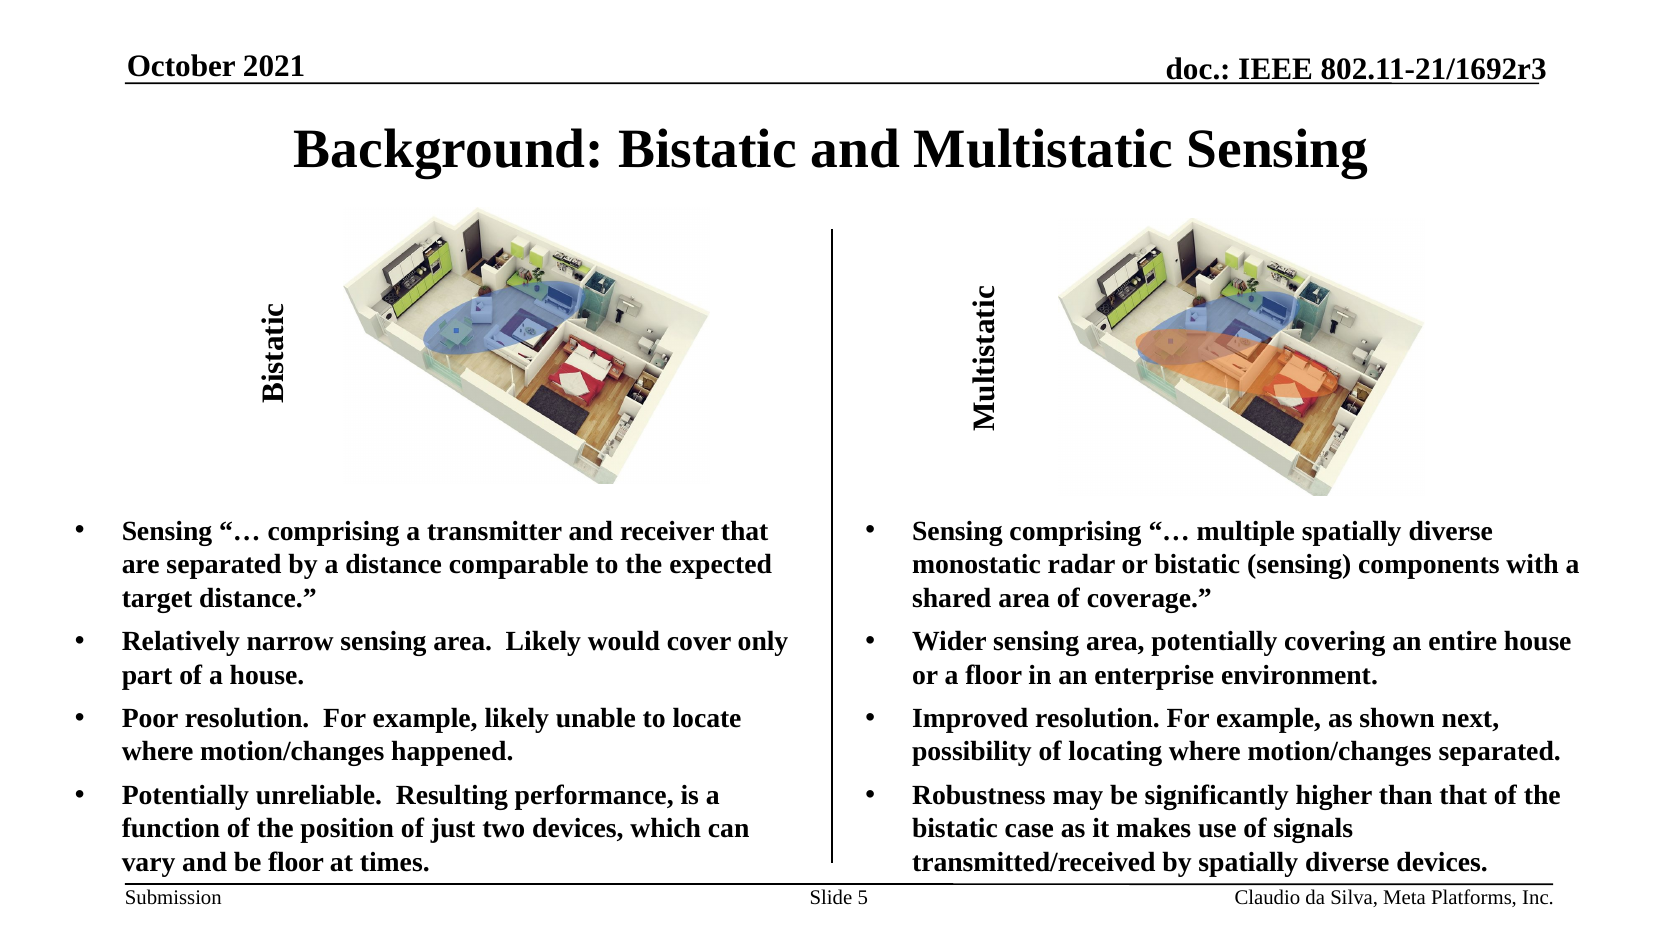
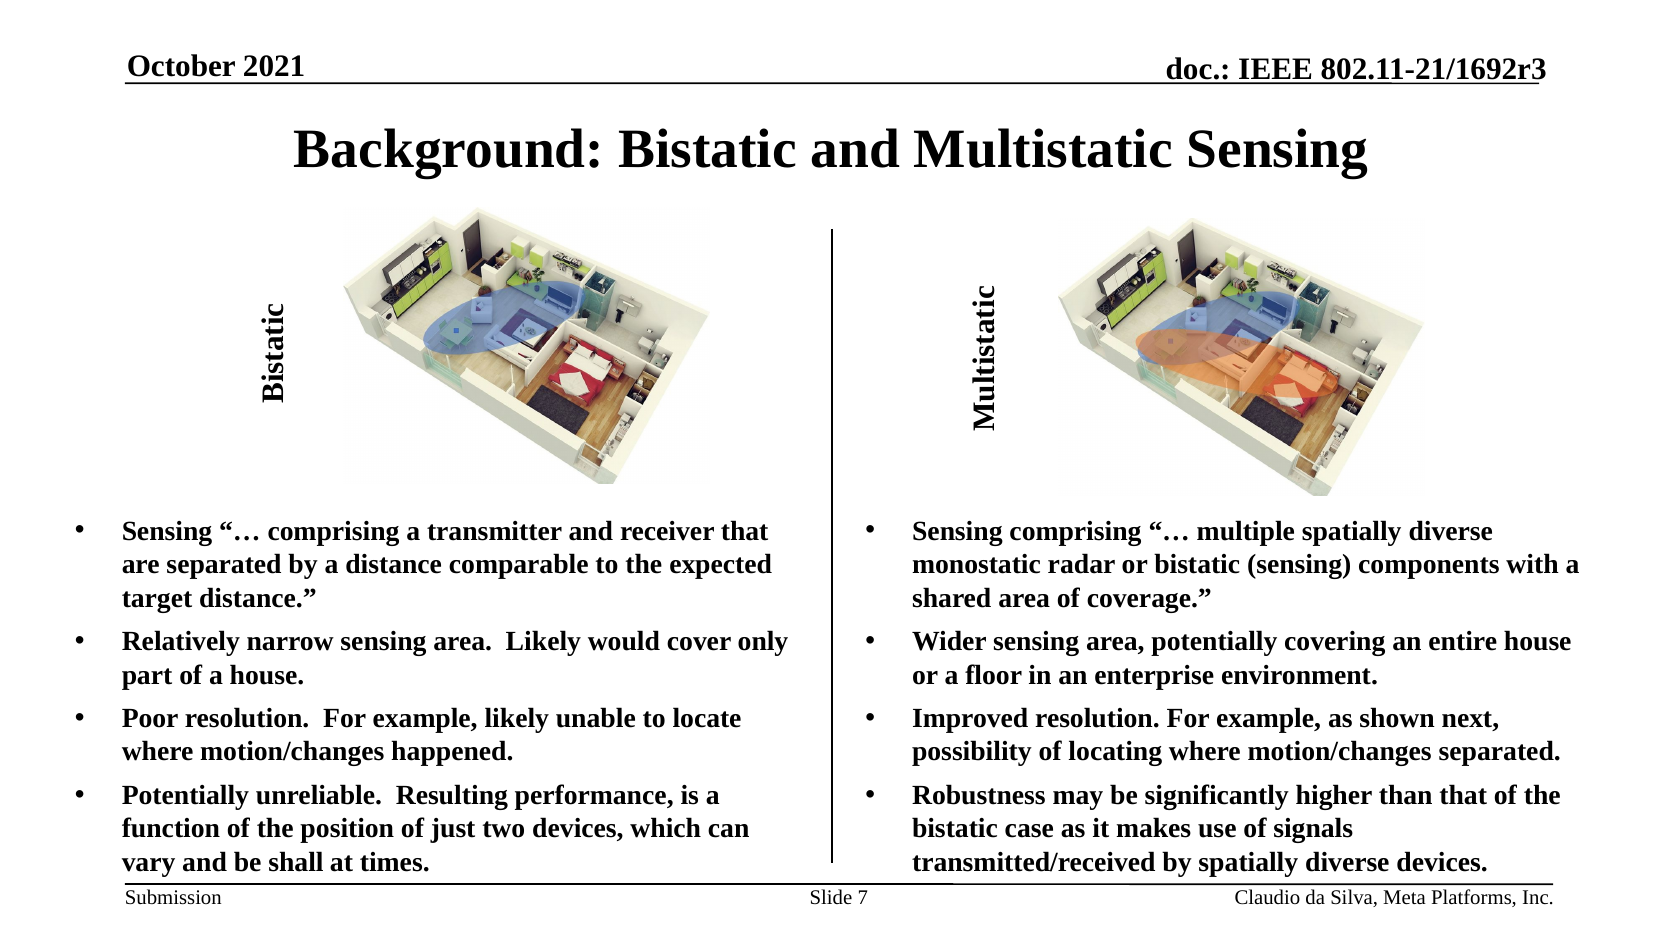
be floor: floor -> shall
5: 5 -> 7
